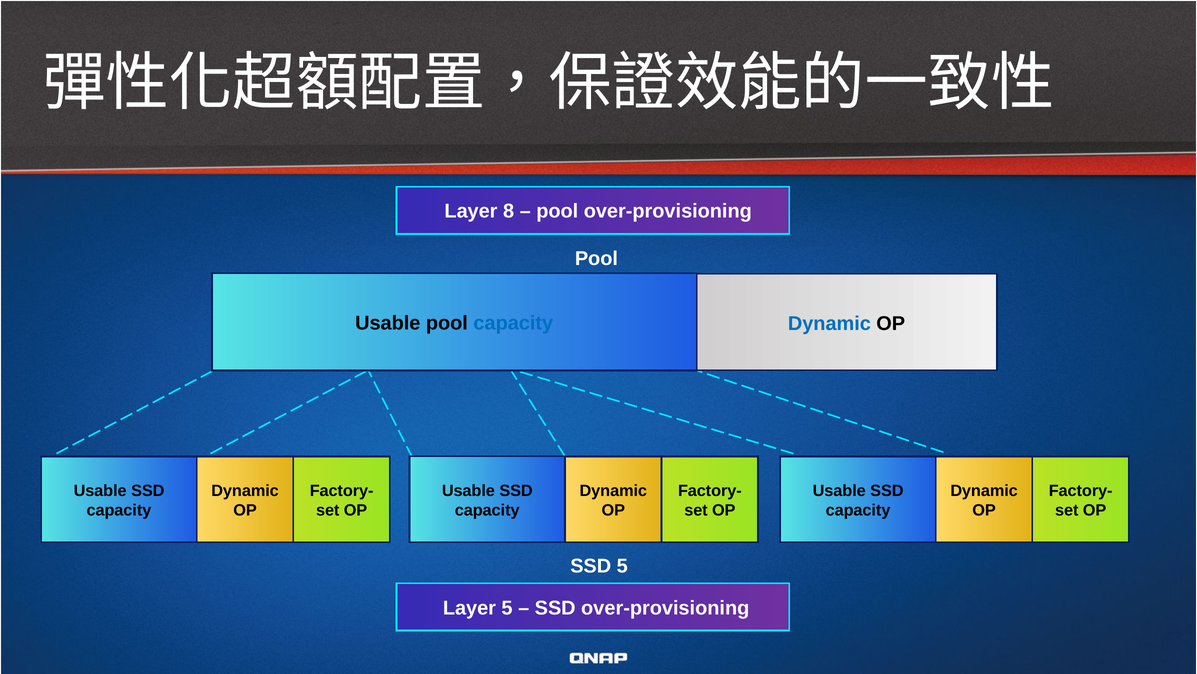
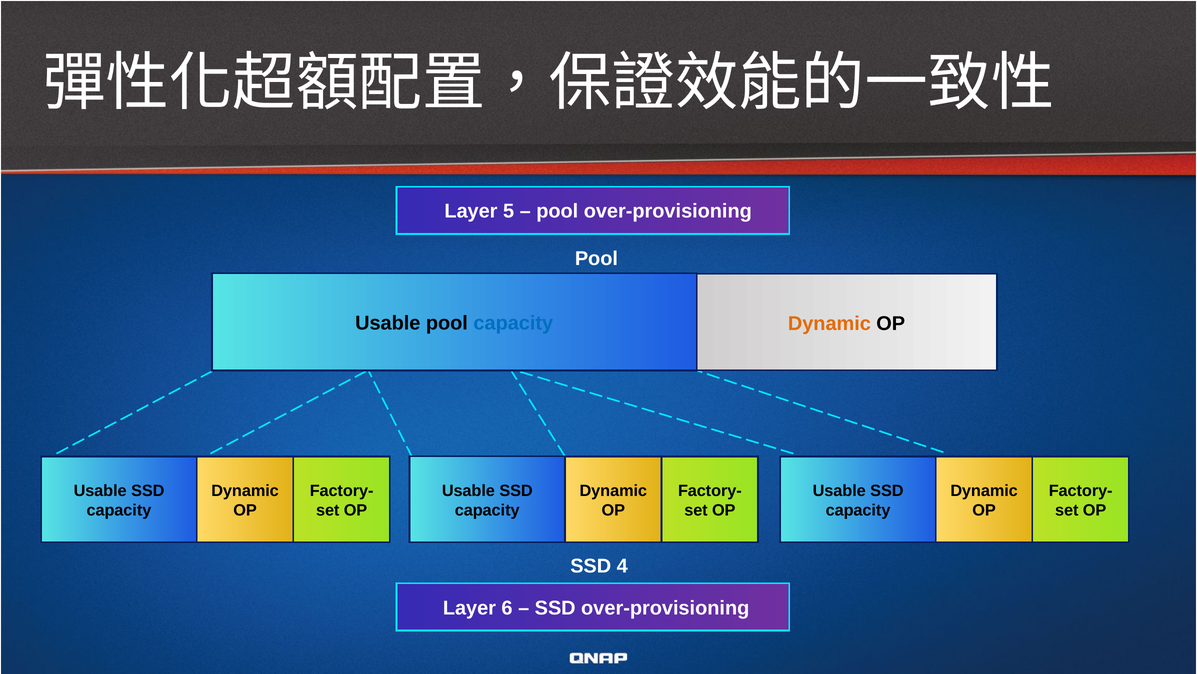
8: 8 -> 5
Dynamic at (829, 323) colour: blue -> orange
SSD 5: 5 -> 4
Layer 5: 5 -> 6
